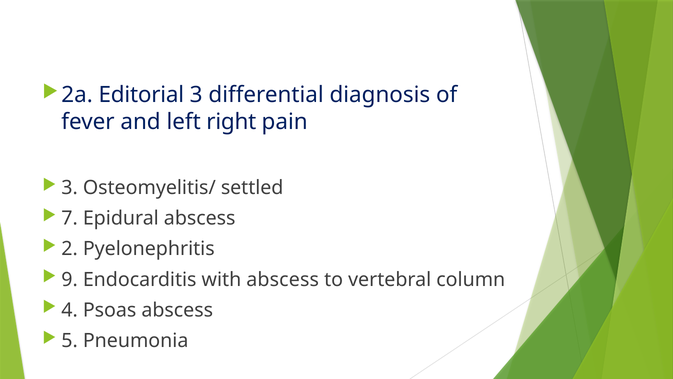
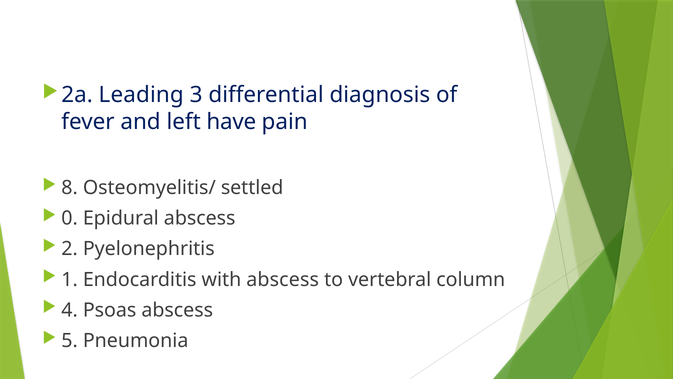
Editorial: Editorial -> Leading
right: right -> have
3 at (70, 188): 3 -> 8
7: 7 -> 0
9: 9 -> 1
